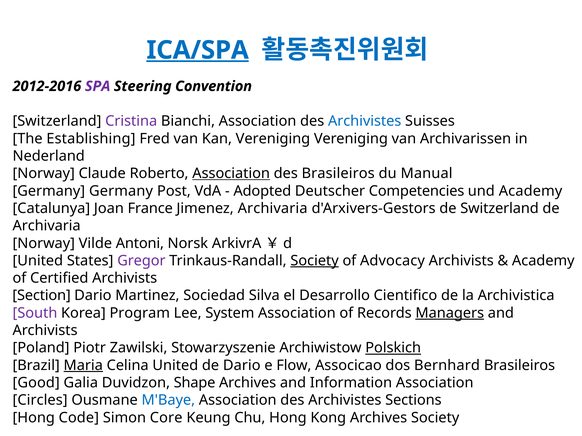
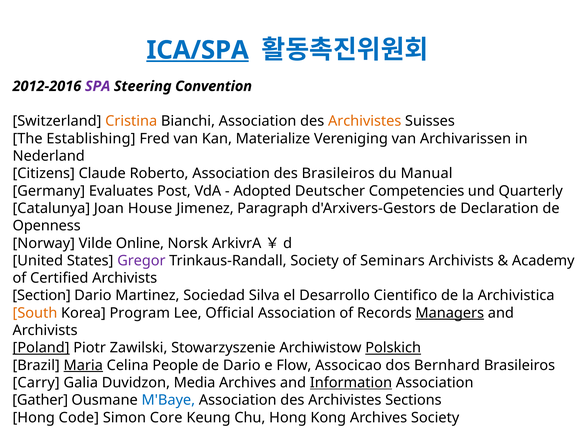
Cristina colour: purple -> orange
Archivistes at (365, 121) colour: blue -> orange
Kan Vereniging: Vereniging -> Materialize
Norway at (44, 174): Norway -> Citizens
Association at (231, 174) underline: present -> none
Germany Germany: Germany -> Evaluates
und Academy: Academy -> Quarterly
France: France -> House
Jimenez Archivaria: Archivaria -> Paragraph
de Switzerland: Switzerland -> Declaration
Archivaria at (47, 226): Archivaria -> Openness
Antoni: Antoni -> Online
Society at (315, 261) underline: present -> none
Advocacy: Advocacy -> Seminars
South colour: purple -> orange
System: System -> Official
Poland underline: none -> present
Celina United: United -> People
Good: Good -> Carry
Shape: Shape -> Media
Information underline: none -> present
Circles: Circles -> Gather
